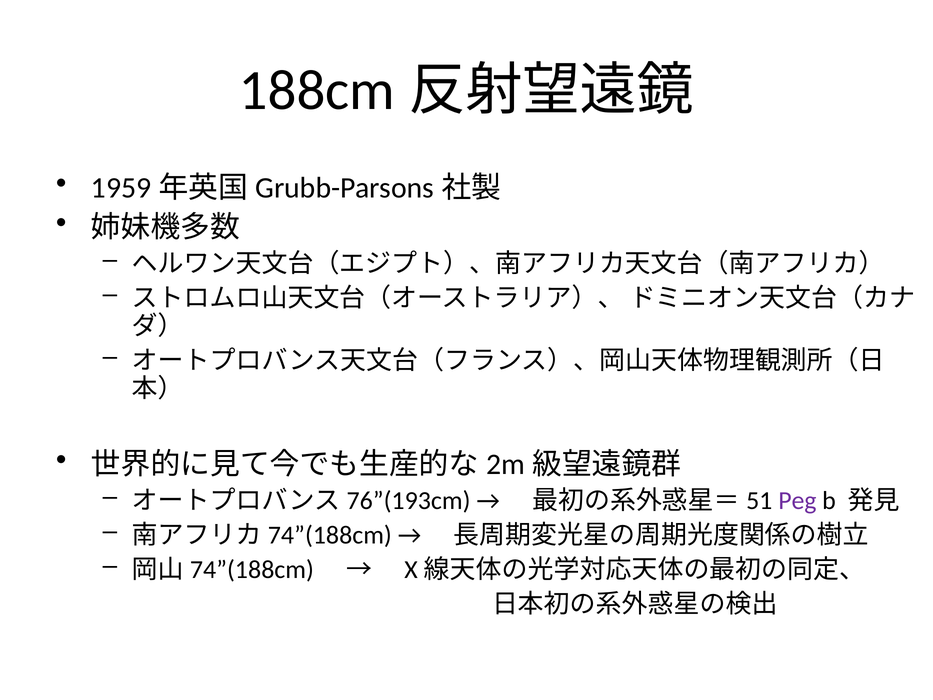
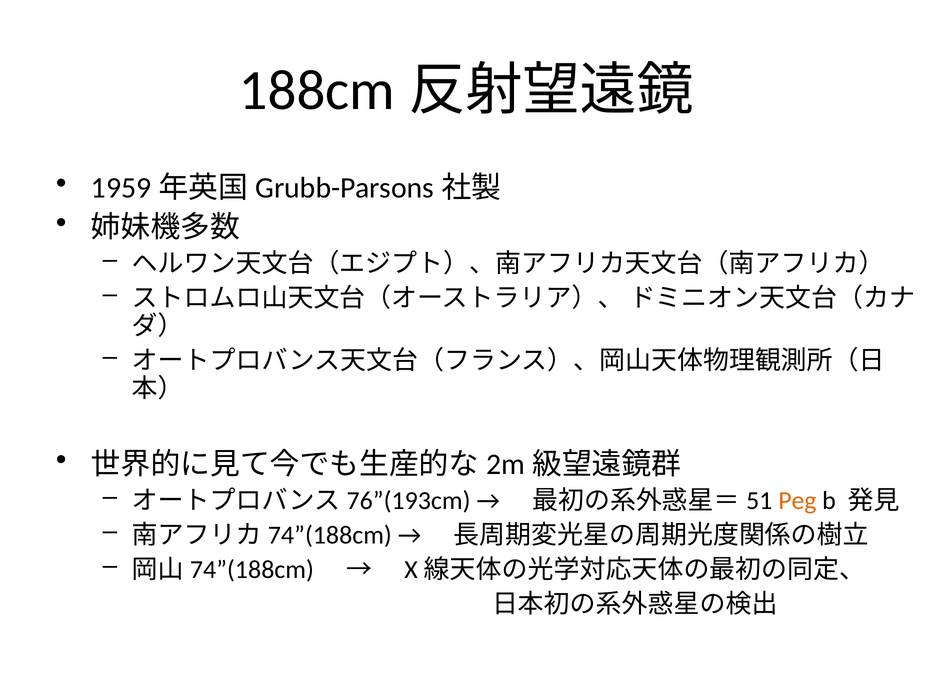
Peg colour: purple -> orange
